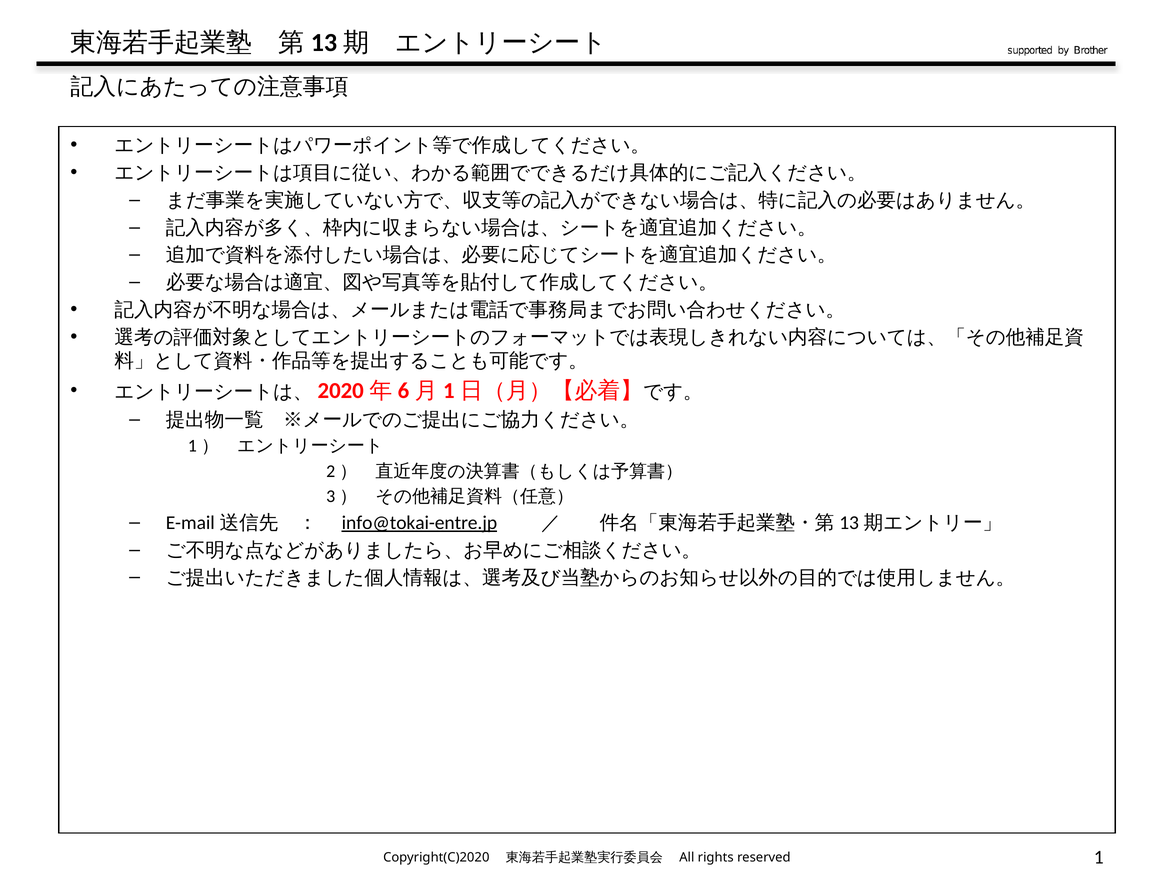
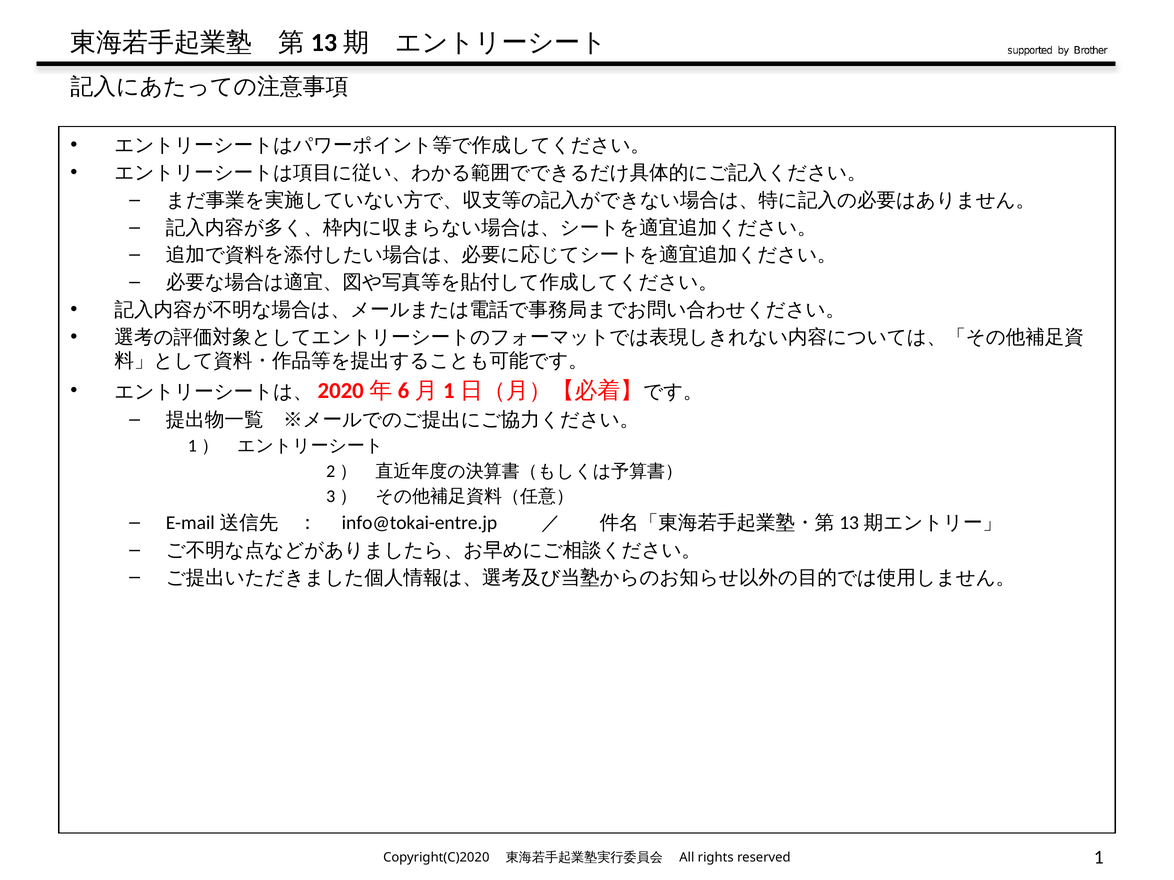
info@tokai-entre.jp underline: present -> none
